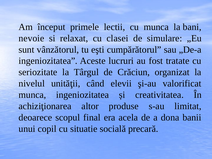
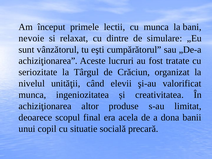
clasei: clasei -> dintre
ingeniozitatea at (48, 61): ingeniozitatea -> achiziţionarea
